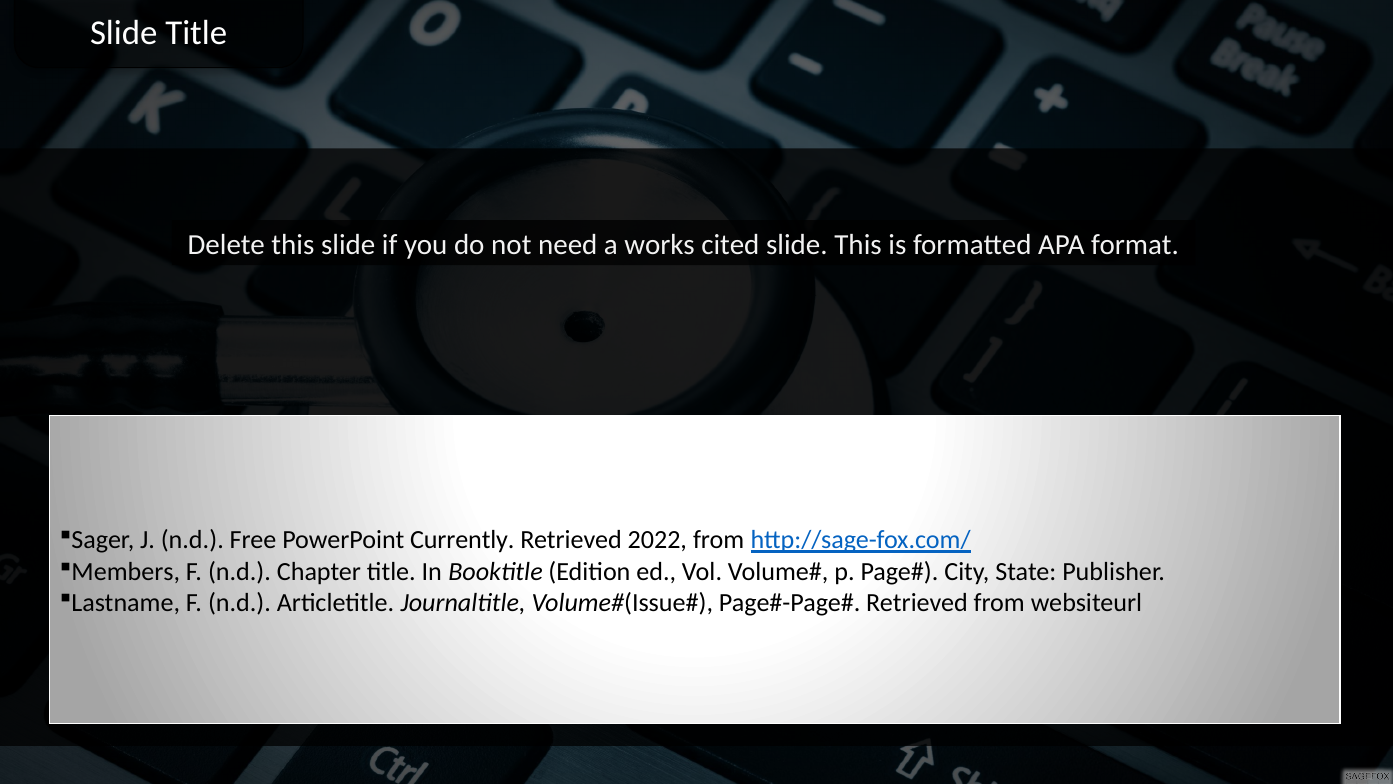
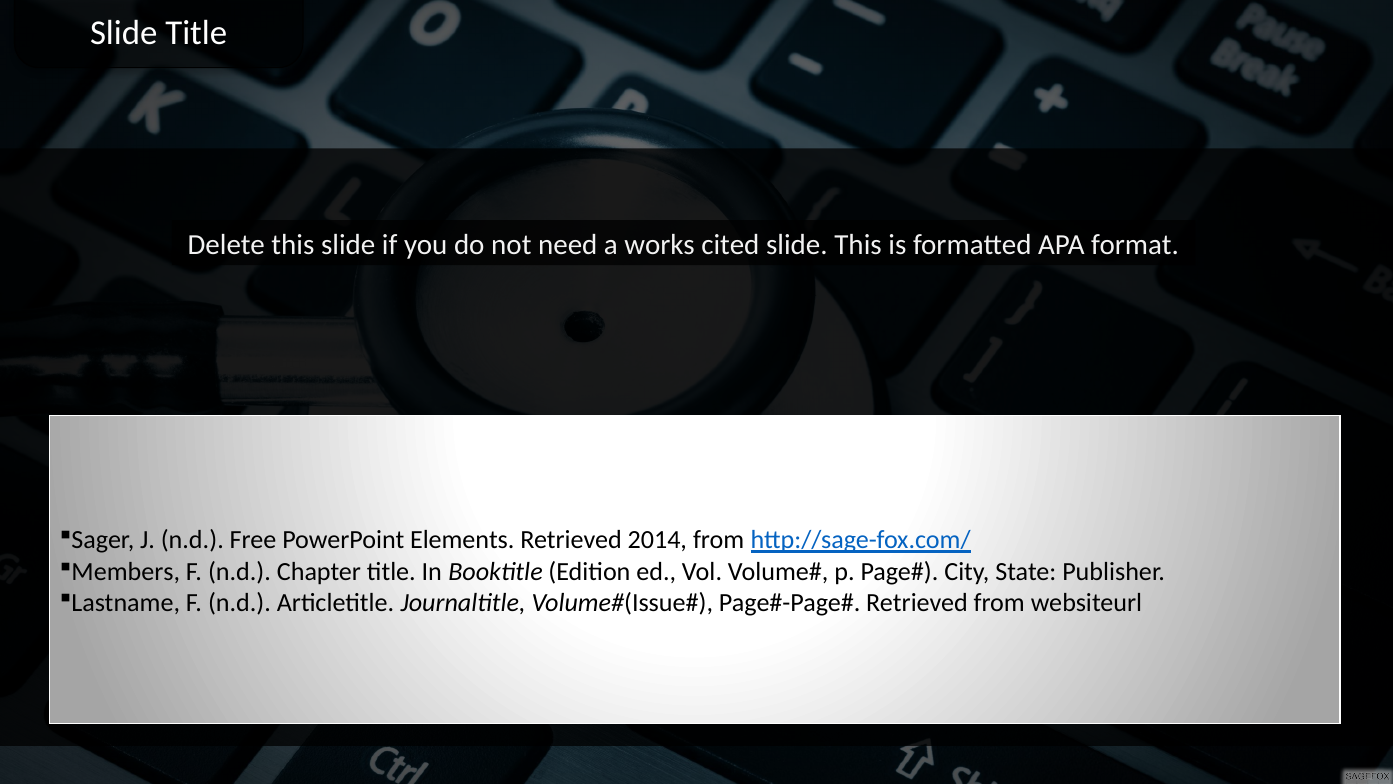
Currently: Currently -> Elements
2022: 2022 -> 2014
